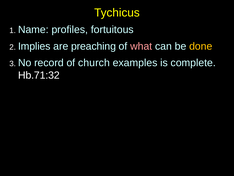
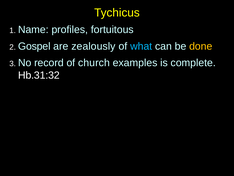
Implies: Implies -> Gospel
preaching: preaching -> zealously
what colour: pink -> light blue
Hb.71:32: Hb.71:32 -> Hb.31:32
